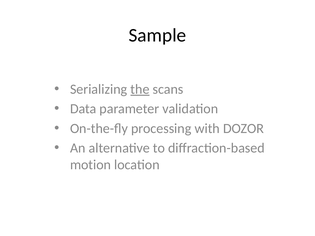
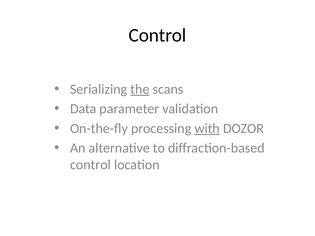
Sample at (157, 35): Sample -> Control
with underline: none -> present
motion at (90, 165): motion -> control
